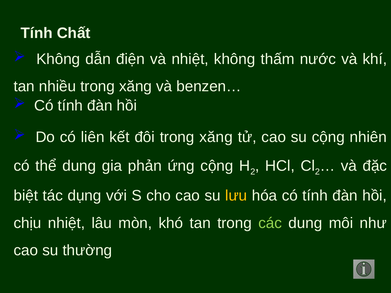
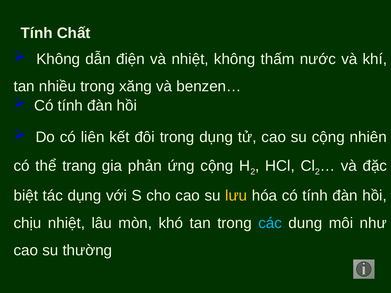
đôi trong xăng: xăng -> dụng
thể dung: dung -> trang
các colour: light green -> light blue
